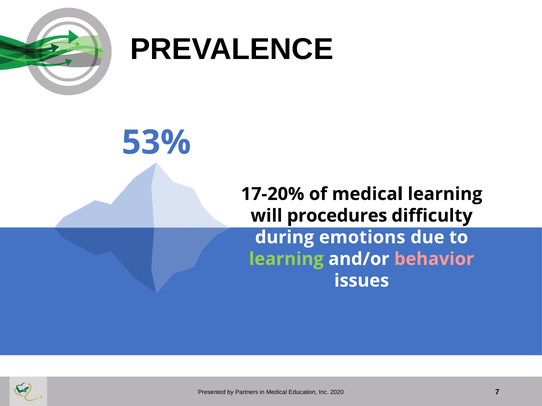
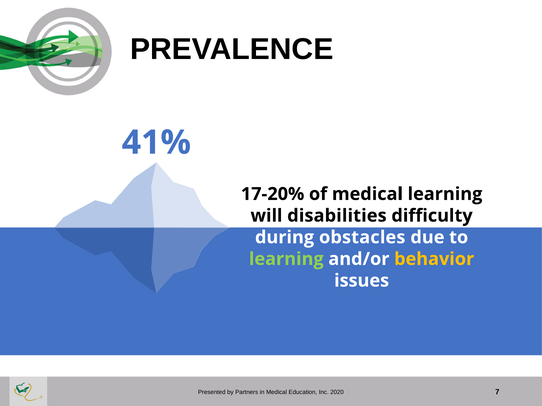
53%: 53% -> 41%
procedures: procedures -> disabilities
emotions: emotions -> obstacles
behavior colour: pink -> yellow
